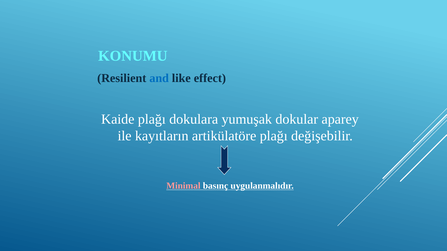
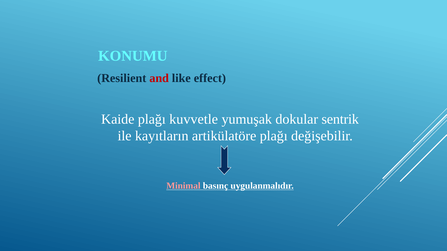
and colour: blue -> red
dokulara: dokulara -> kuvvetle
aparey: aparey -> sentrik
